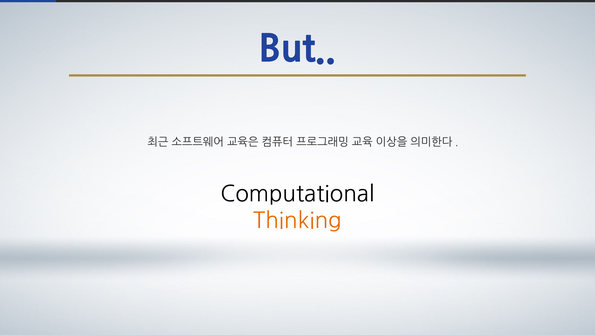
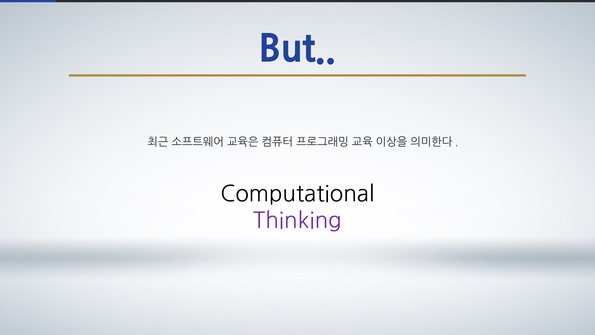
Thinking colour: orange -> purple
